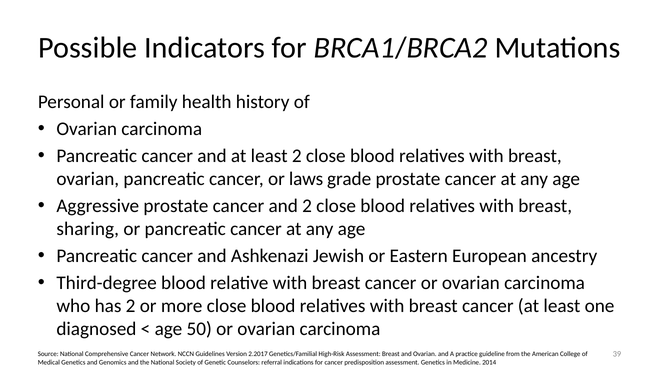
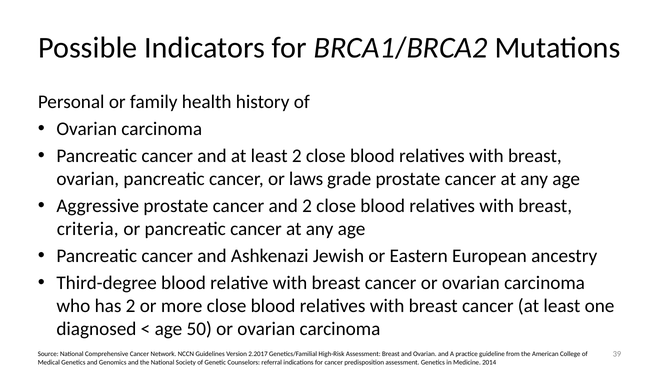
sharing: sharing -> criteria
